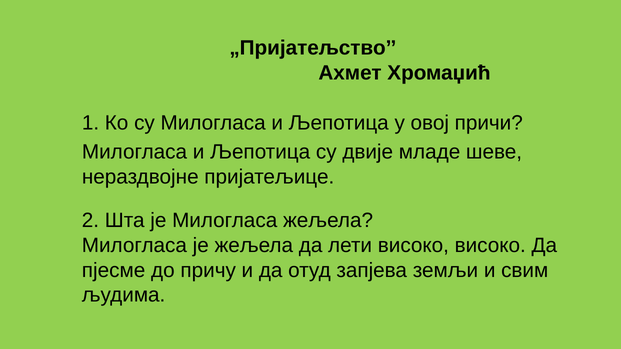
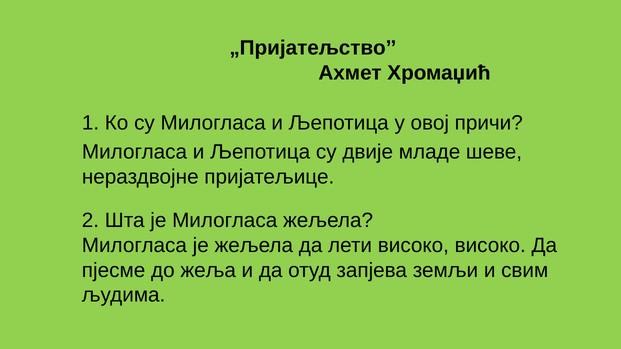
причу: причу -> жеља
